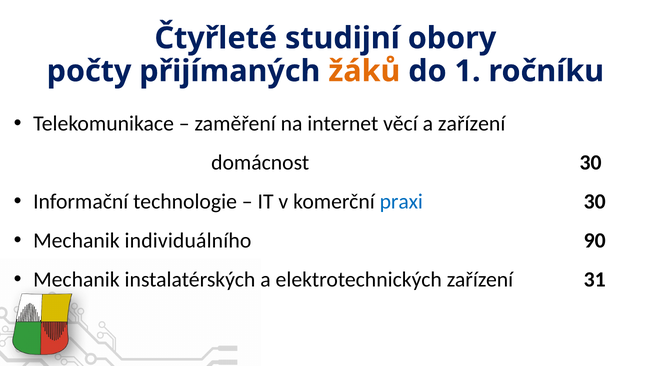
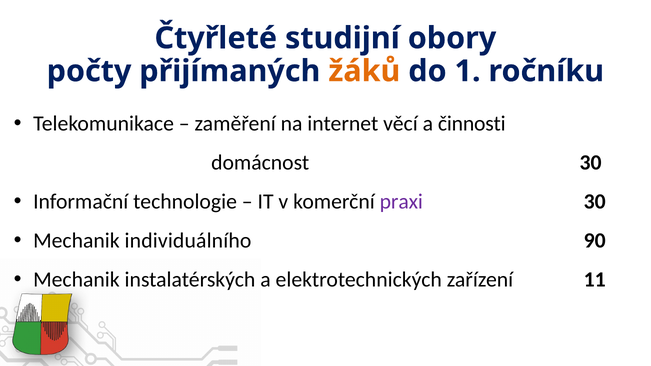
a zařízení: zařízení -> činnosti
praxi colour: blue -> purple
31: 31 -> 11
